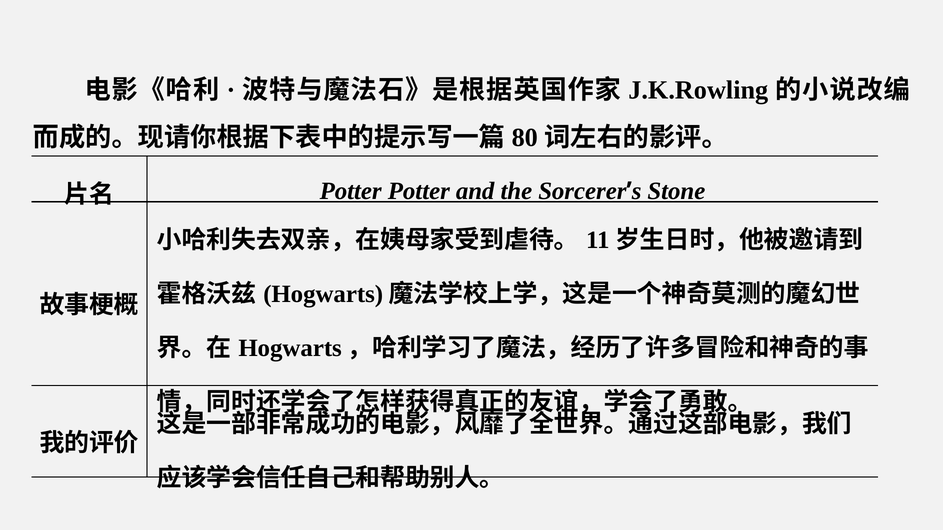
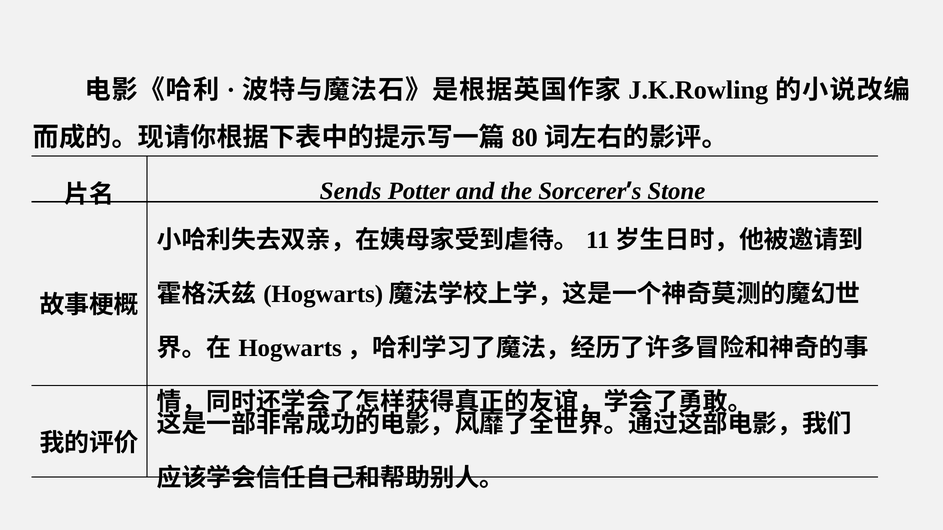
Potter at (351, 191): Potter -> Sends
